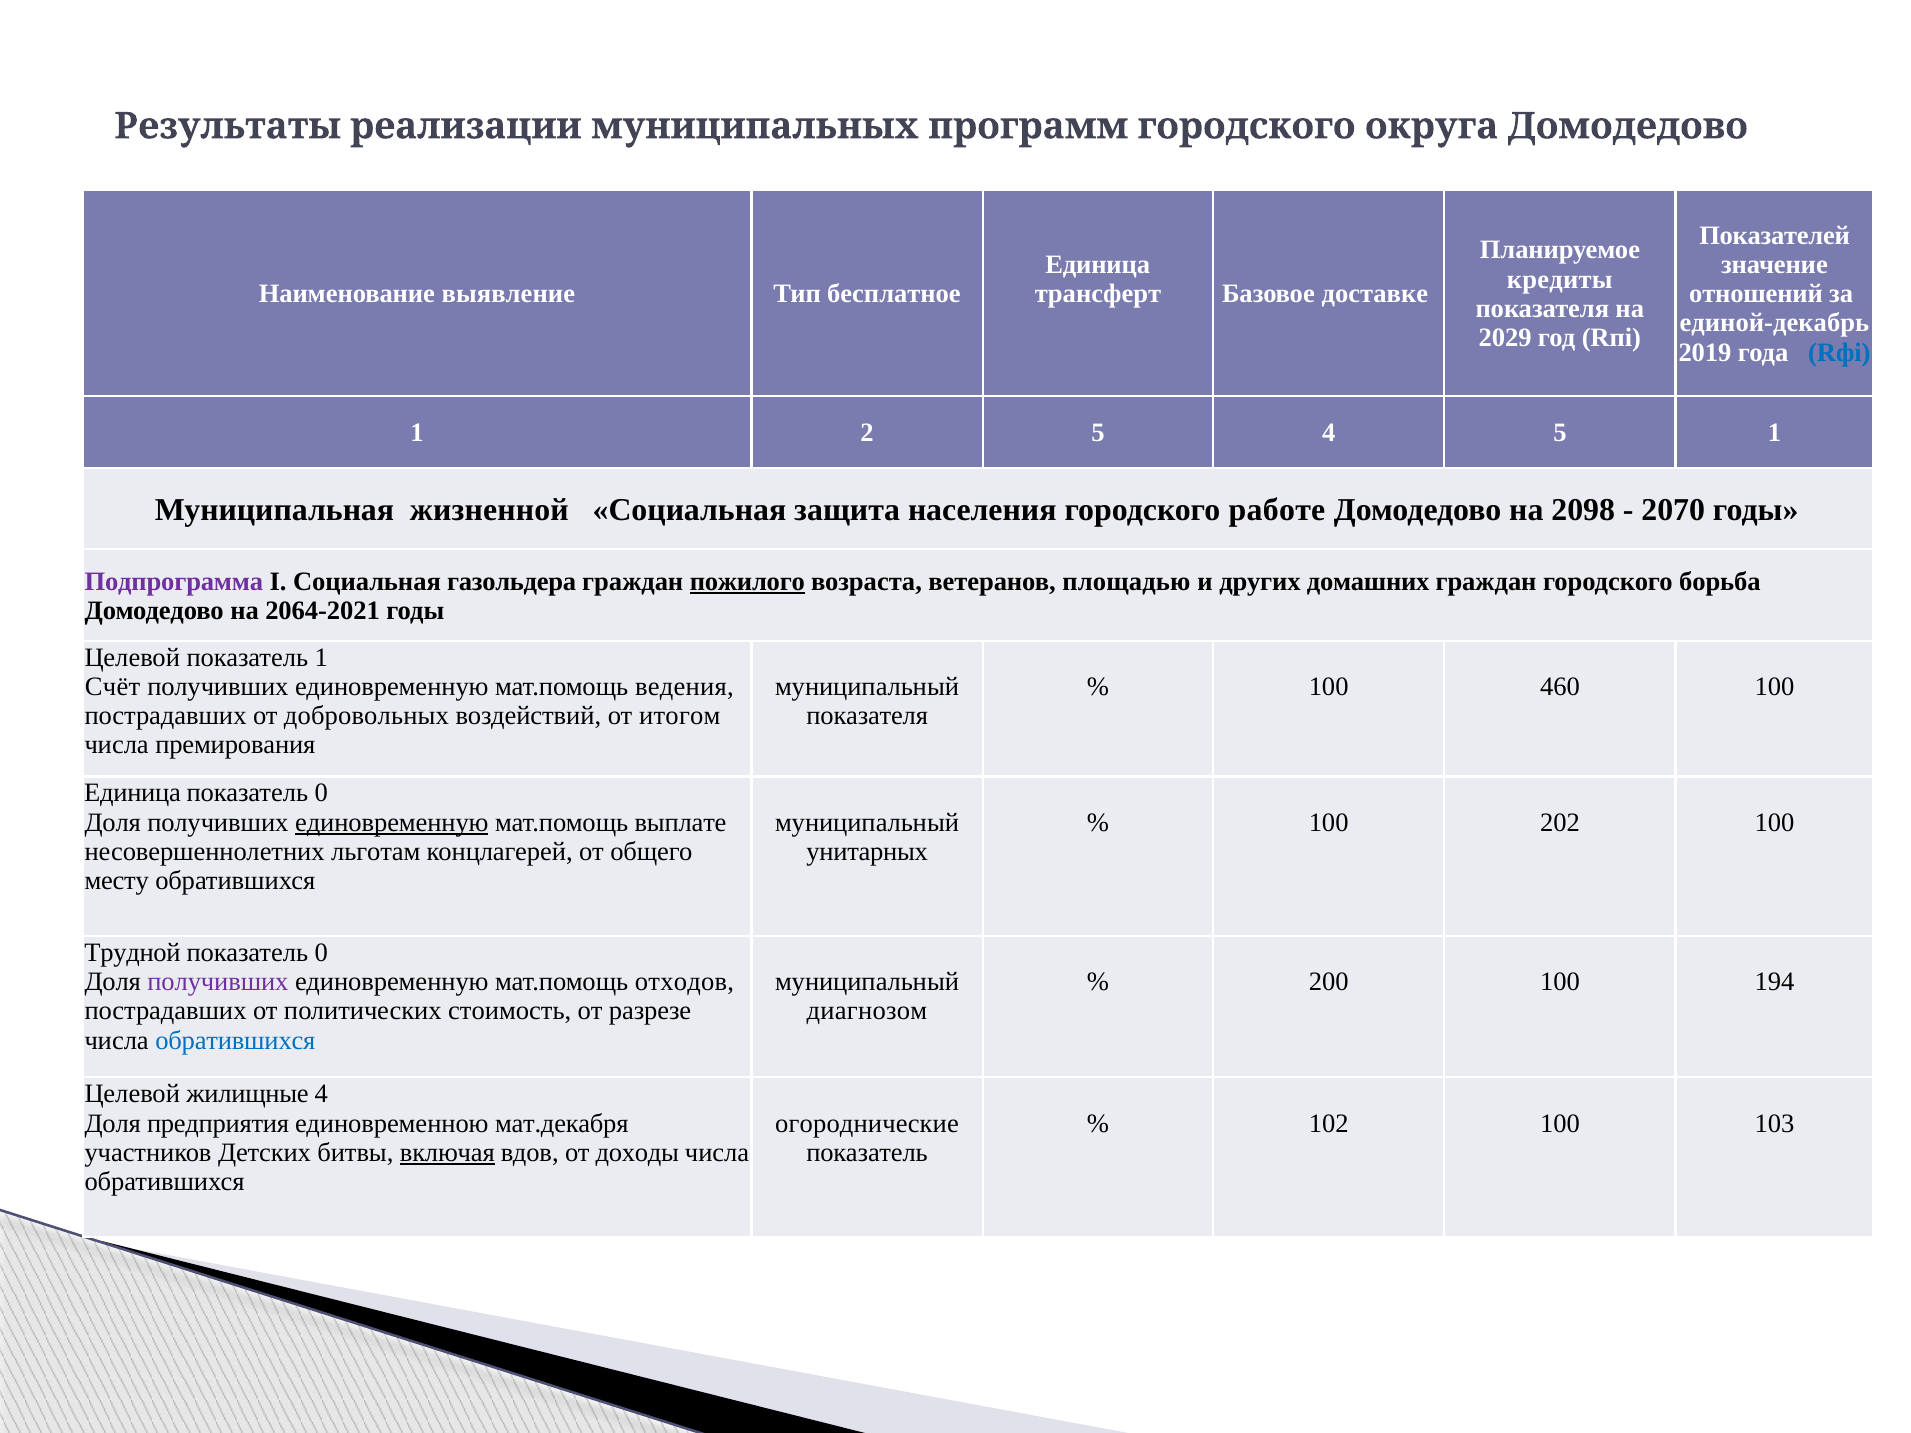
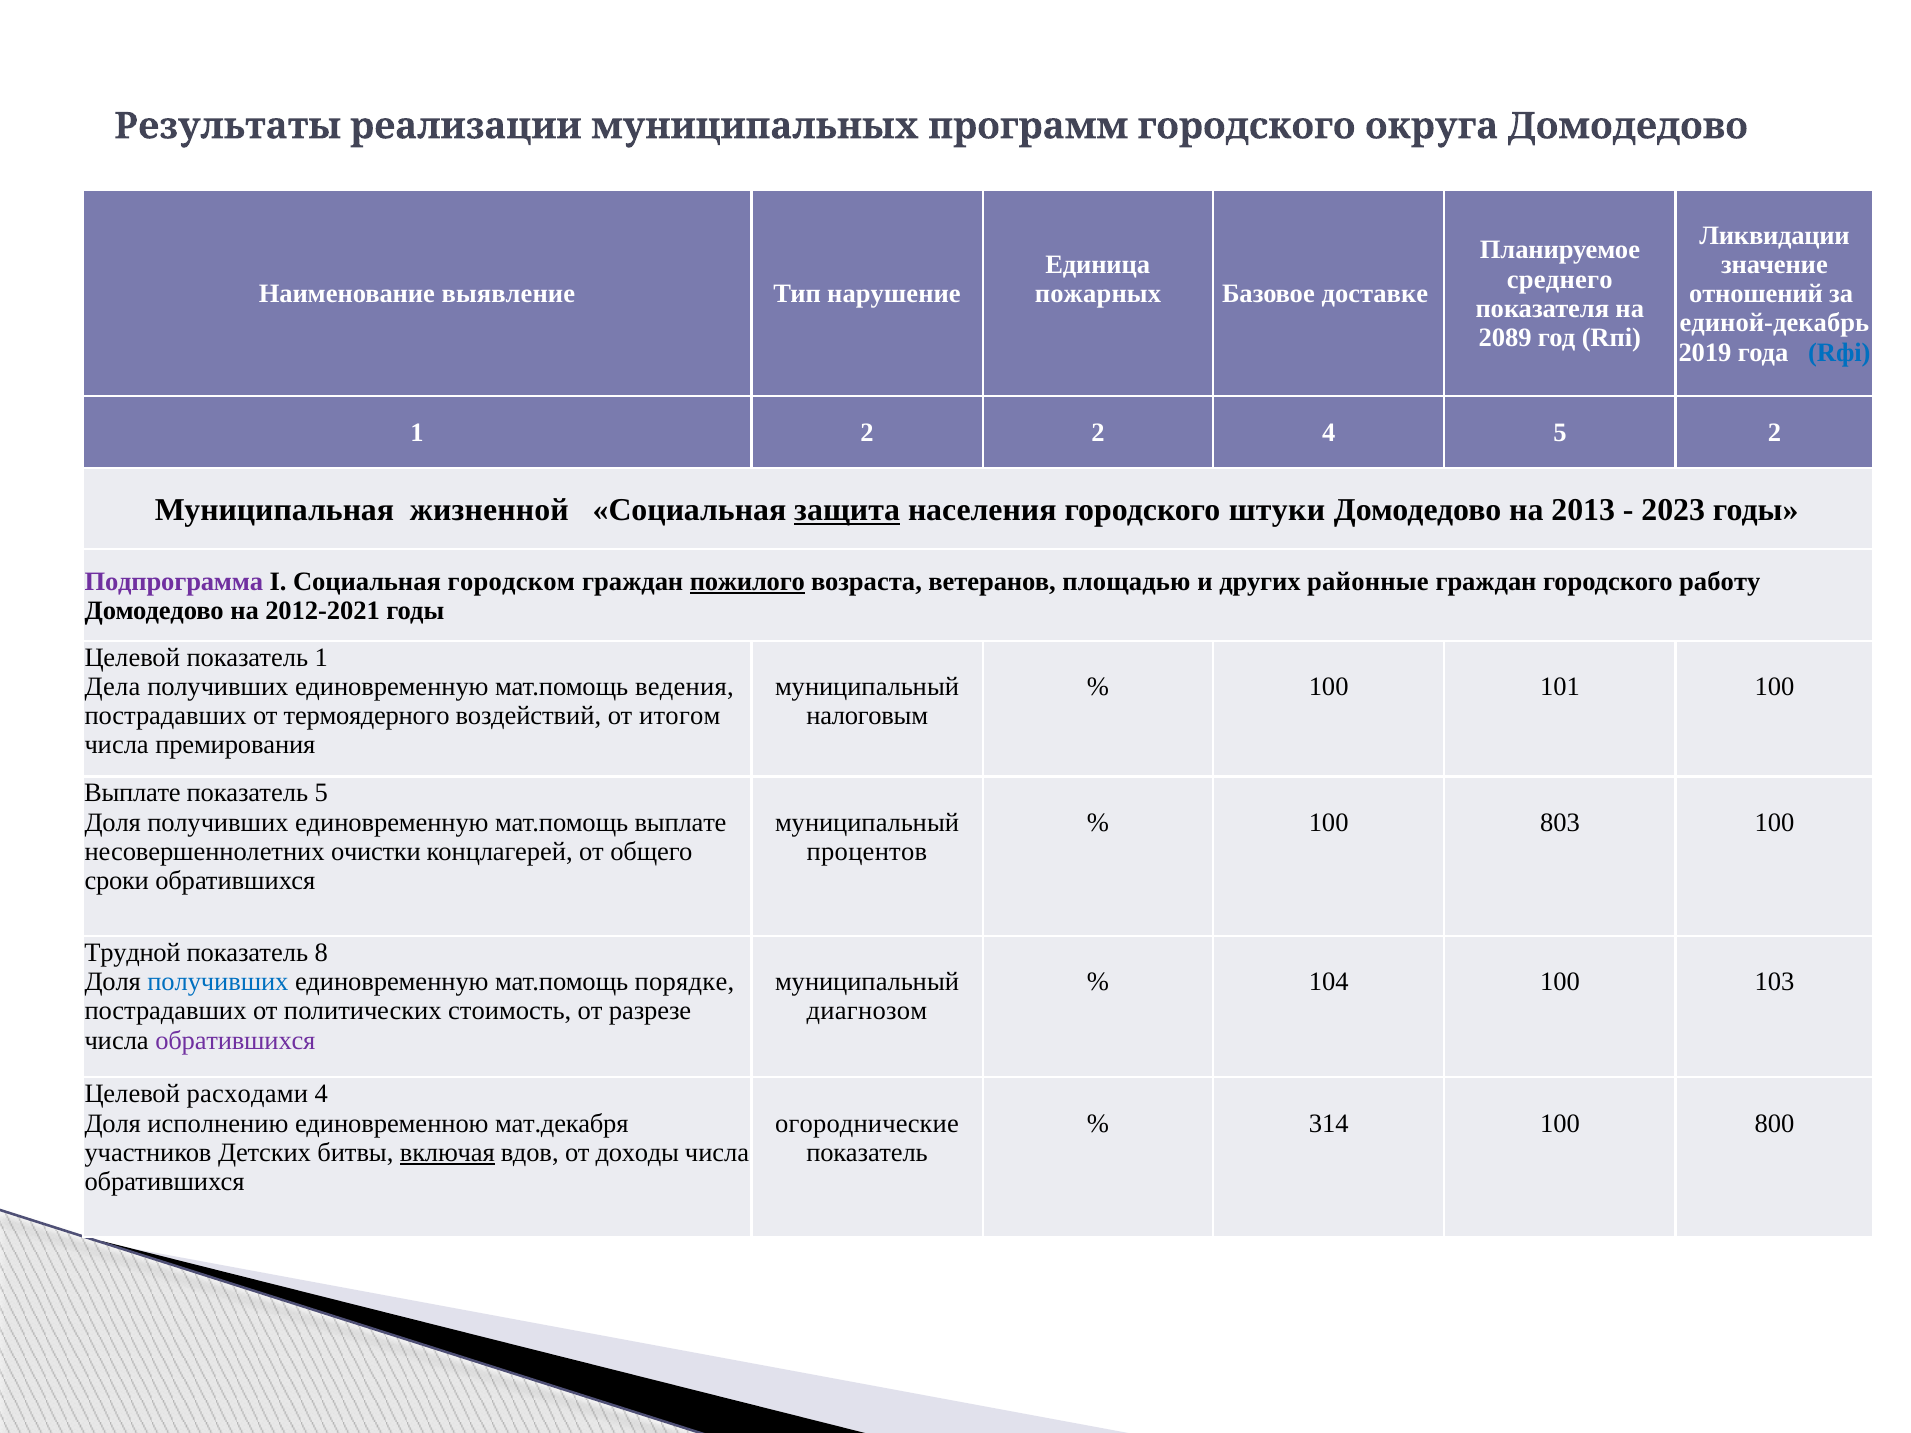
Показателей: Показателей -> Ликвидации
кредиты: кредиты -> среднего
бесплатное: бесплатное -> нарушение
трансферт: трансферт -> пожарных
2029: 2029 -> 2089
2 5: 5 -> 2
5 1: 1 -> 2
защита underline: none -> present
работе: работе -> штуки
2098: 2098 -> 2013
2070: 2070 -> 2023
газольдера: газольдера -> городском
домашних: домашних -> районные
борьба: борьба -> работу
2064-2021: 2064-2021 -> 2012-2021
Счёт: Счёт -> Дела
460: 460 -> 101
добровольных: добровольных -> термоядерного
показателя at (867, 716): показателя -> налоговым
Единица at (132, 793): Единица -> Выплате
0 at (321, 793): 0 -> 5
единовременную at (392, 823) underline: present -> none
202: 202 -> 803
льготам: льготам -> очистки
унитарных: унитарных -> процентов
месту: месту -> сроки
0 at (321, 953): 0 -> 8
получивших at (218, 982) colour: purple -> blue
отходов: отходов -> порядке
200: 200 -> 104
194: 194 -> 103
обратившихся at (235, 1041) colour: blue -> purple
жилищные: жилищные -> расходами
предприятия: предприятия -> исполнению
102: 102 -> 314
103: 103 -> 800
